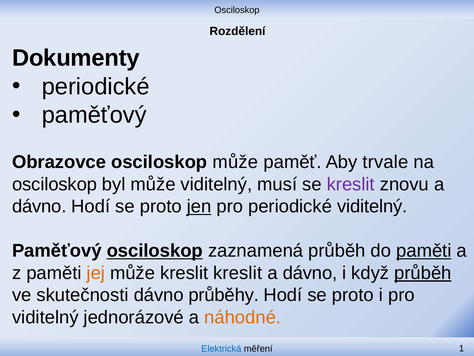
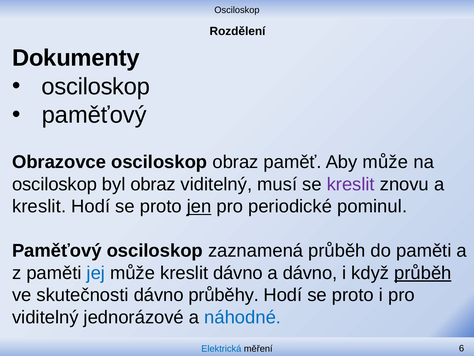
periodické at (96, 87): periodické -> osciloskop
osciloskop může: může -> obraz
Aby trvale: trvale -> může
byl může: může -> obraz
dávno at (39, 206): dávno -> kreslit
periodické viditelný: viditelný -> pominul
osciloskop at (155, 251) underline: present -> none
paměti at (424, 251) underline: present -> none
jej colour: orange -> blue
kreslit kreslit: kreslit -> dávno
náhodné colour: orange -> blue
1: 1 -> 6
